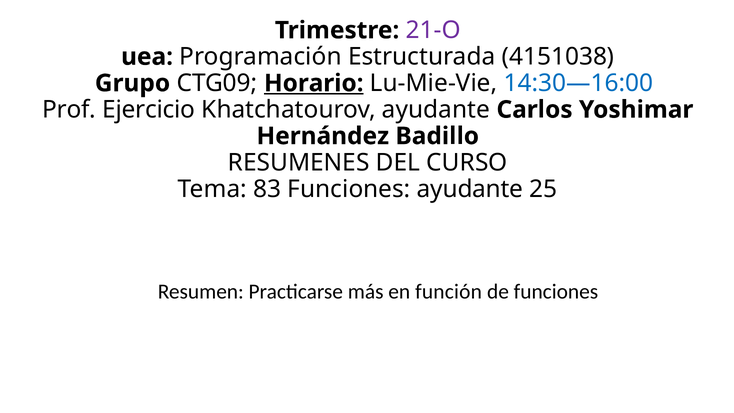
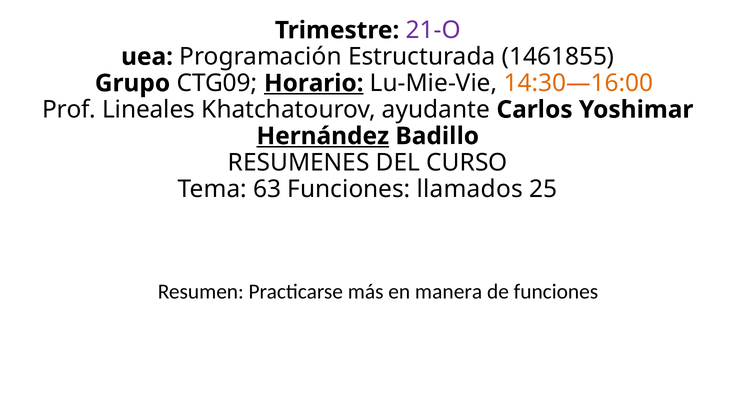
4151038: 4151038 -> 1461855
14:30—16:00 colour: blue -> orange
Ejercicio: Ejercicio -> Lineales
Hernández underline: none -> present
83: 83 -> 63
Funciones ayudante: ayudante -> llamados
función: función -> manera
